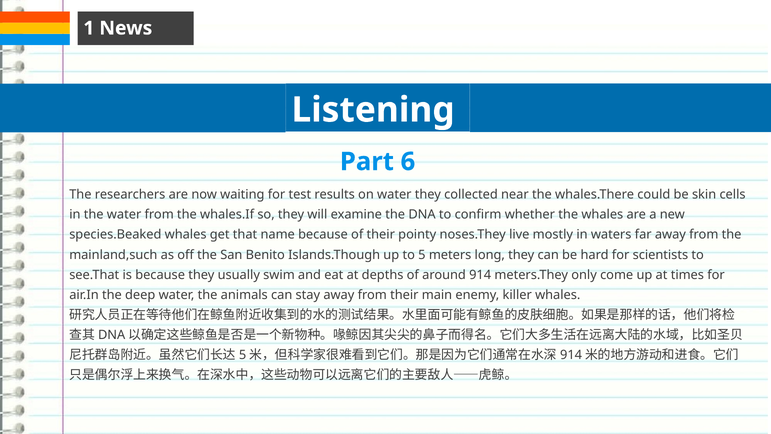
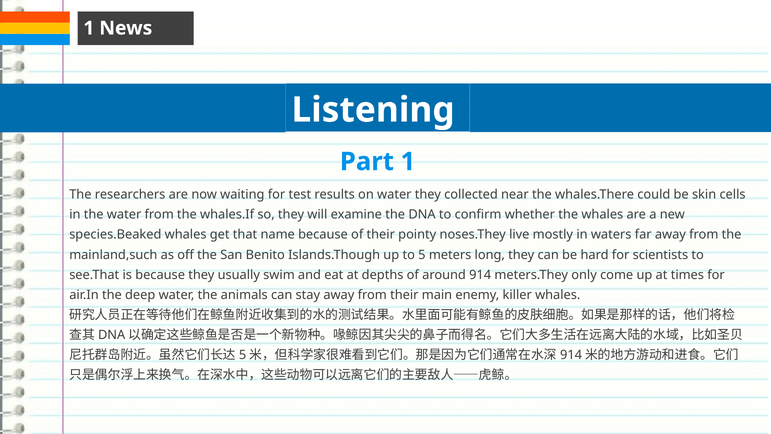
Part 6: 6 -> 1
